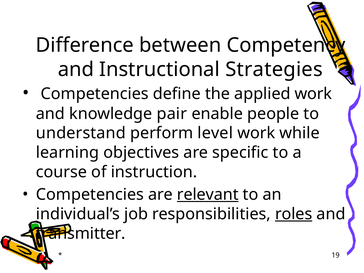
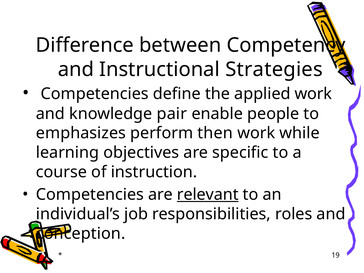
understand: understand -> emphasizes
level: level -> then
roles underline: present -> none
transmitter: transmitter -> conception
